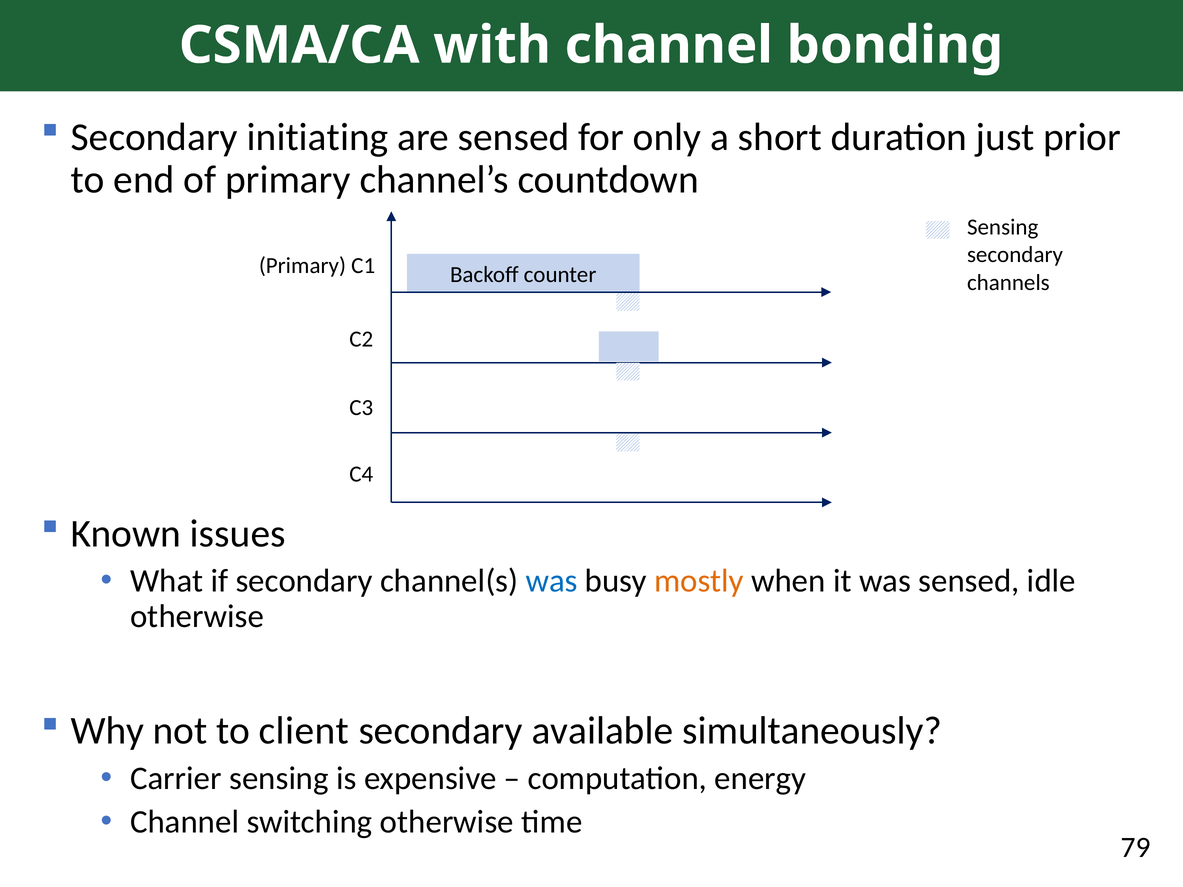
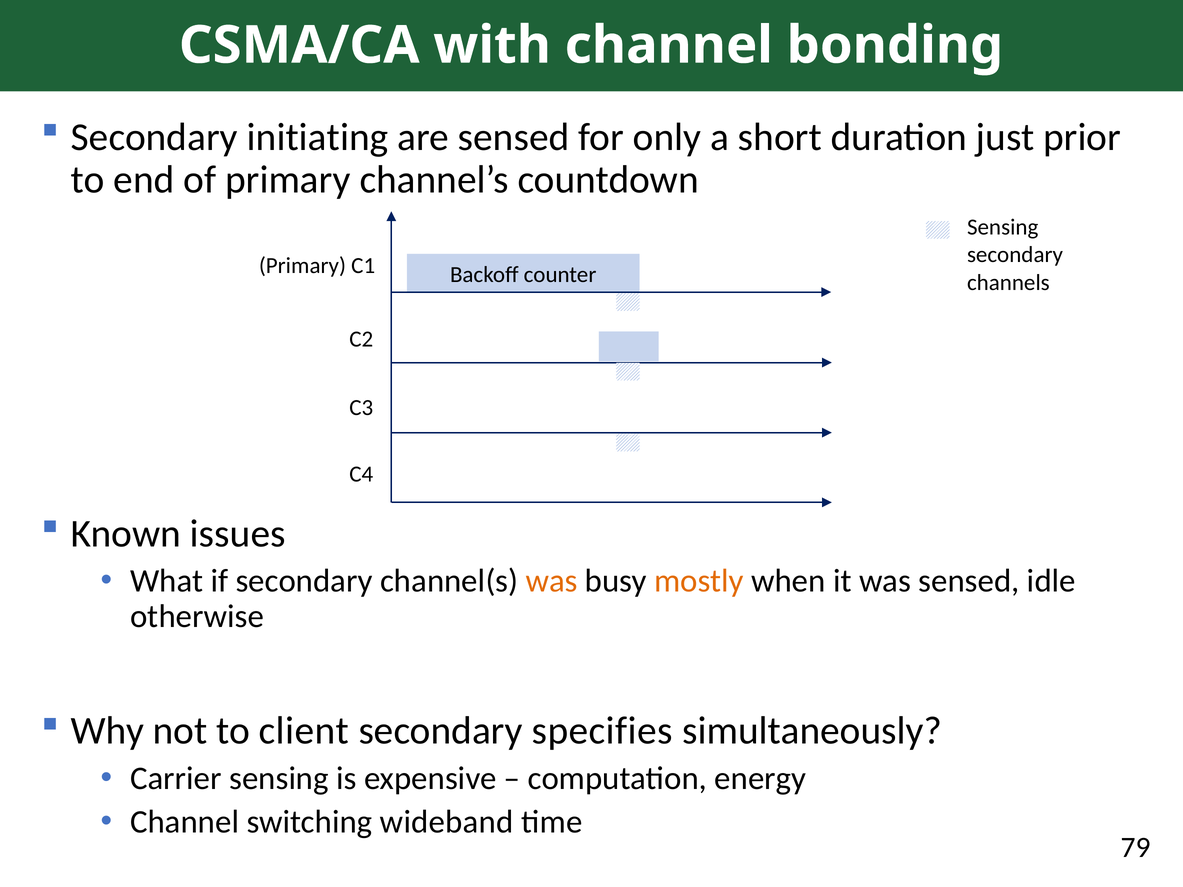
was at (552, 581) colour: blue -> orange
available: available -> specifies
switching otherwise: otherwise -> wideband
